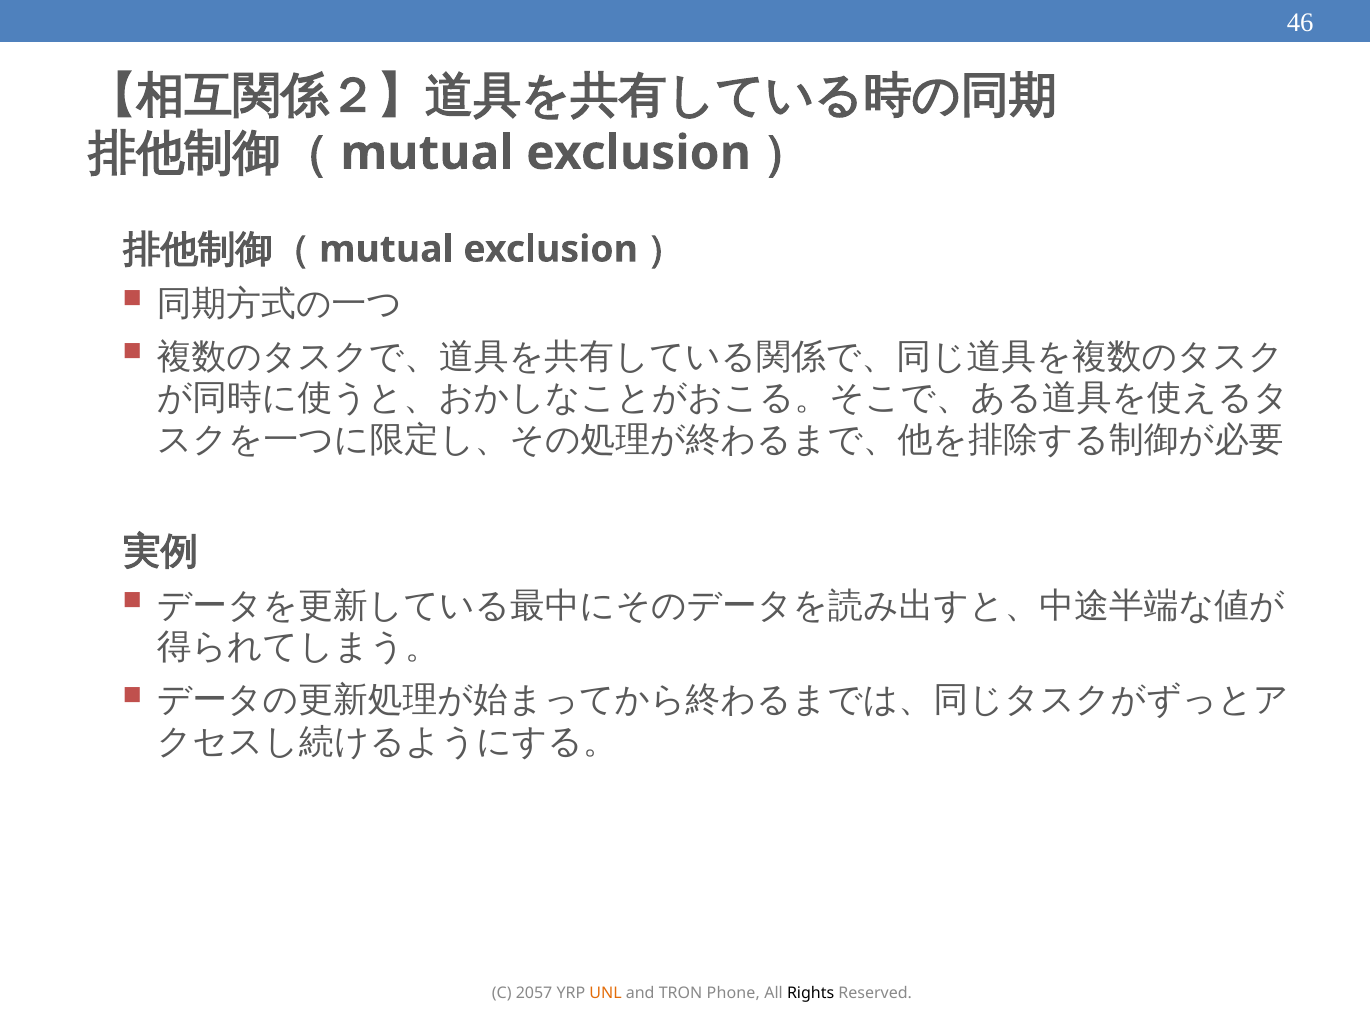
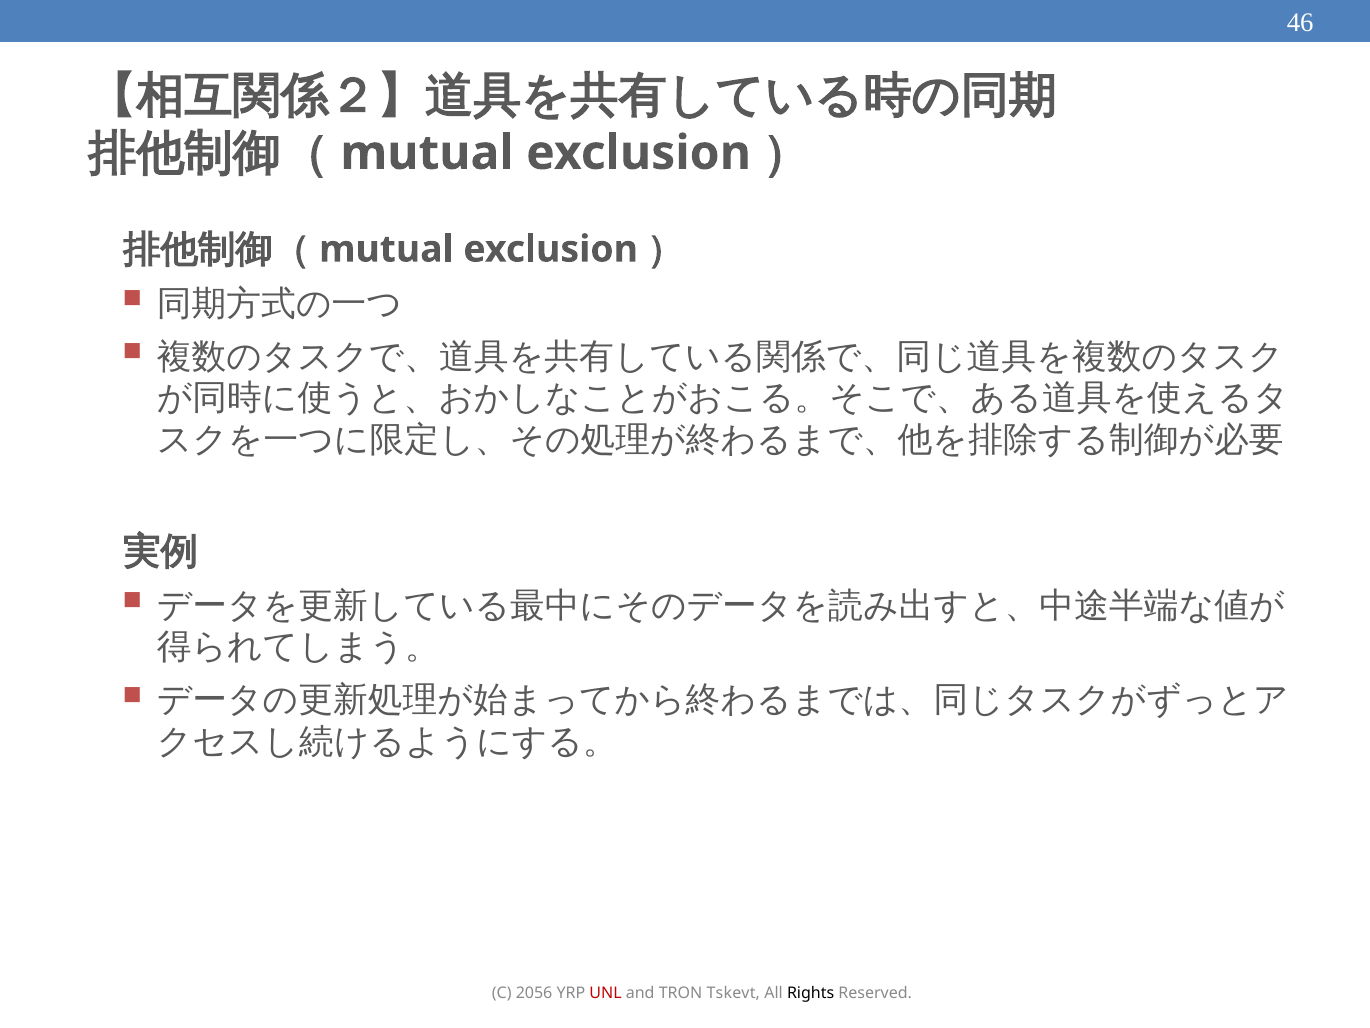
2057: 2057 -> 2056
UNL colour: orange -> red
Phone: Phone -> Tskevt
